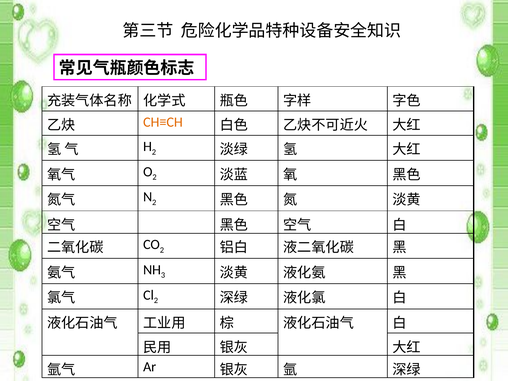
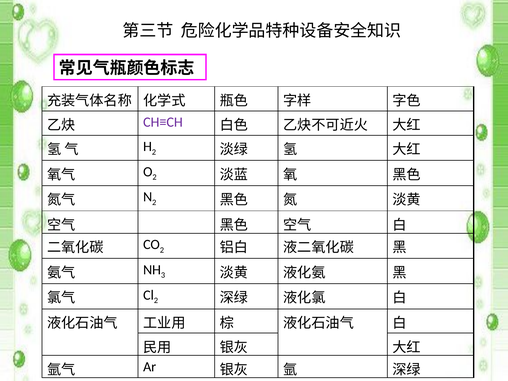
CH≡CH colour: orange -> purple
